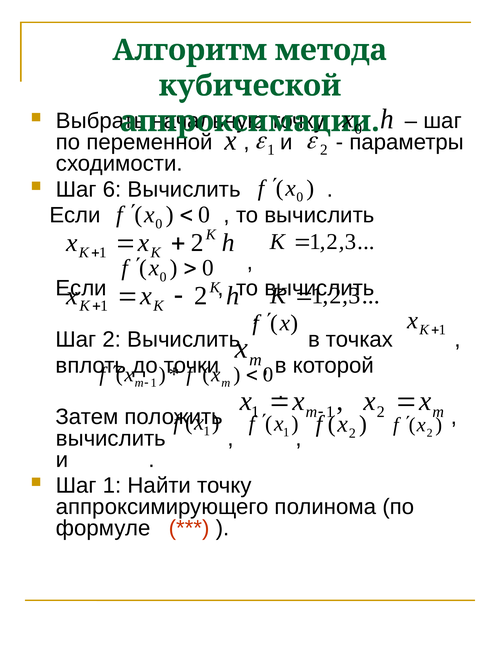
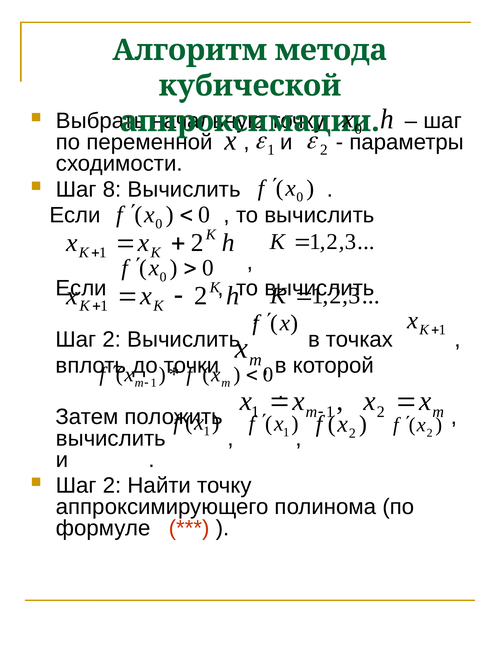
6: 6 -> 8
1 at (112, 485): 1 -> 2
